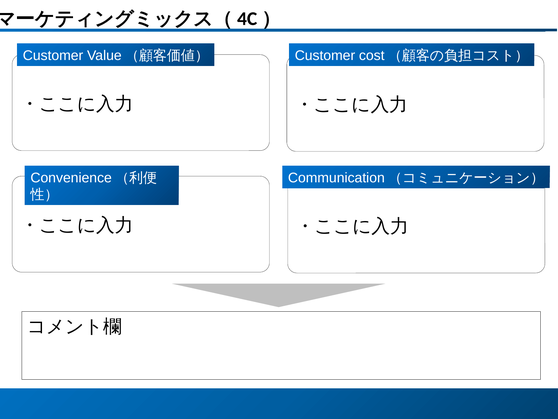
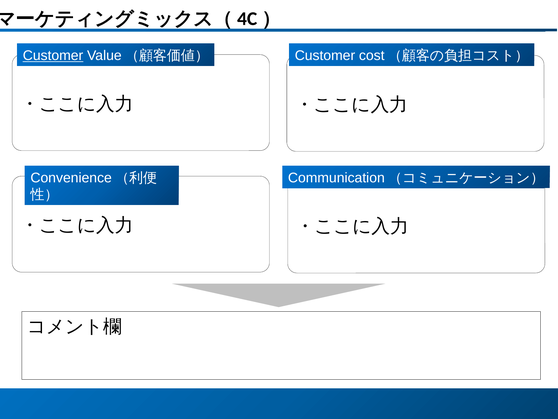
Customer at (53, 56) underline: none -> present
